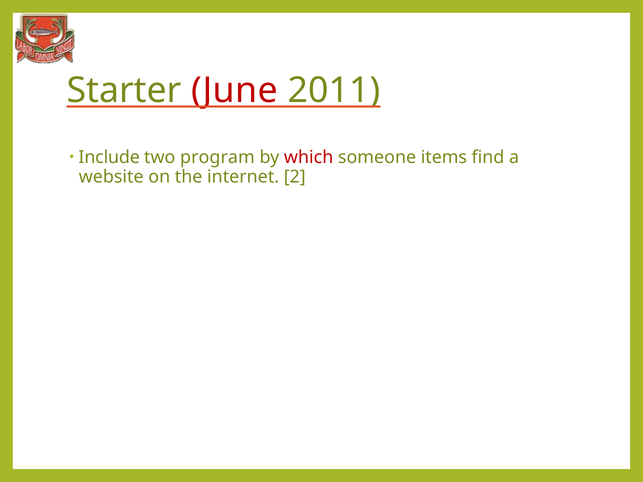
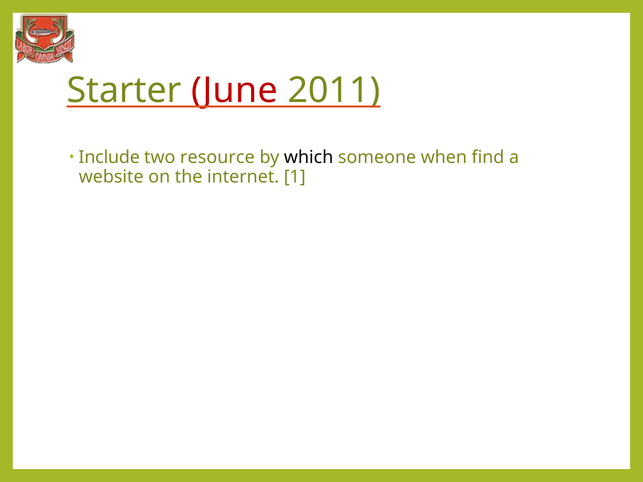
program: program -> resource
which colour: red -> black
items: items -> when
2: 2 -> 1
